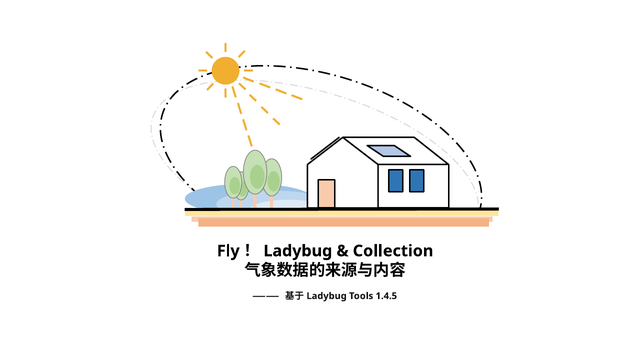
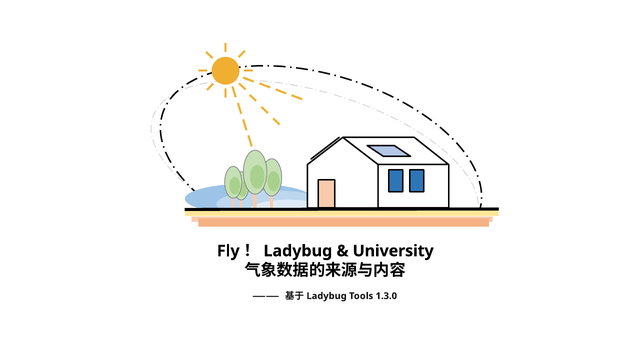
Collection: Collection -> University
1.4.5: 1.4.5 -> 1.3.0
